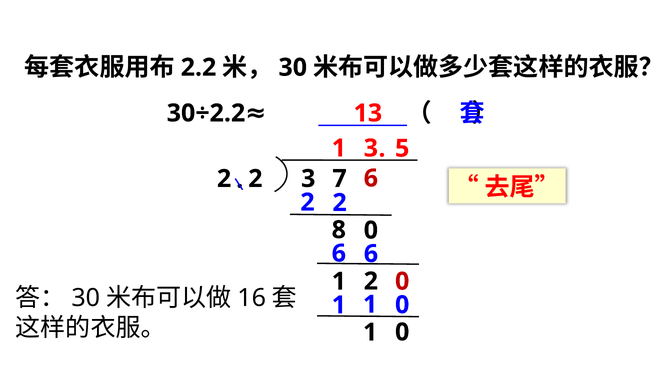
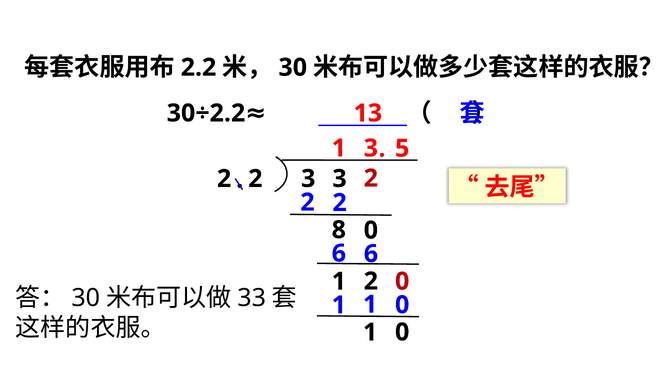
3 7: 7 -> 3
6 at (371, 178): 6 -> 2
16: 16 -> 33
